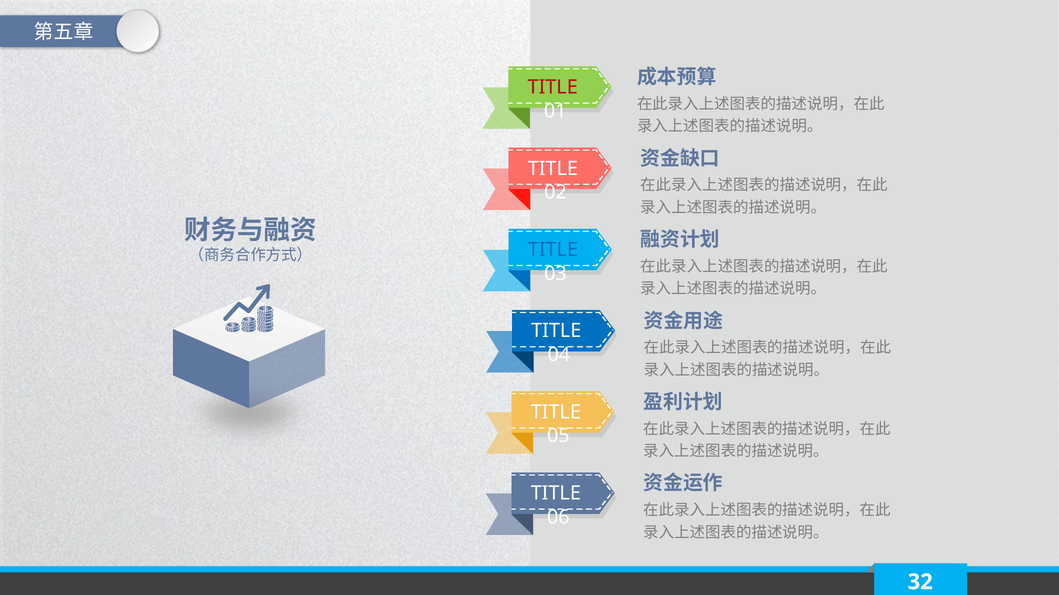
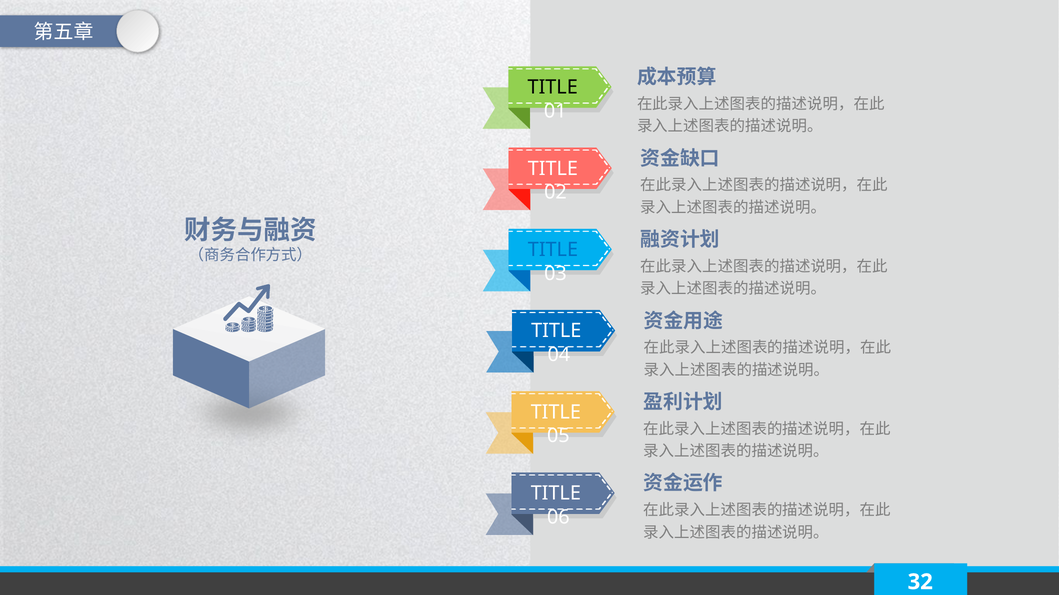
TITLE at (553, 87) colour: red -> black
